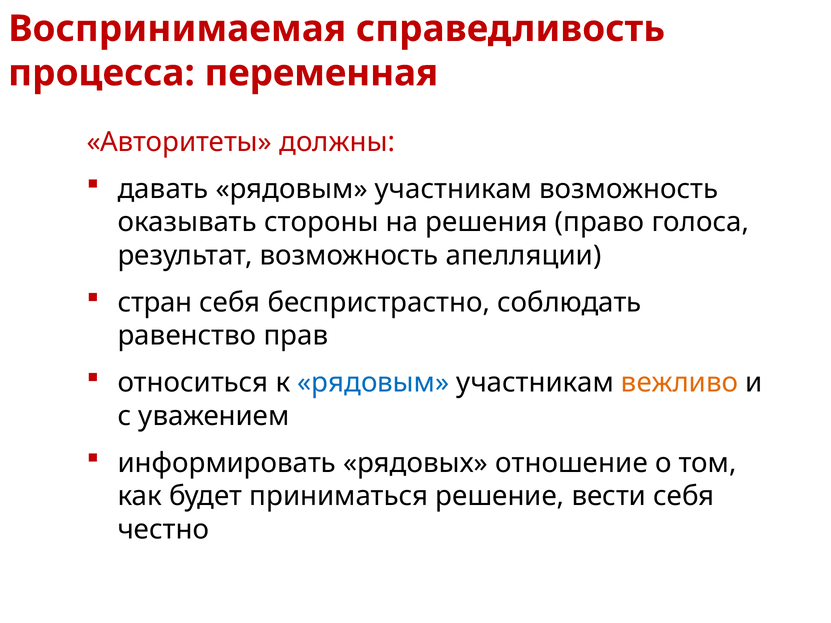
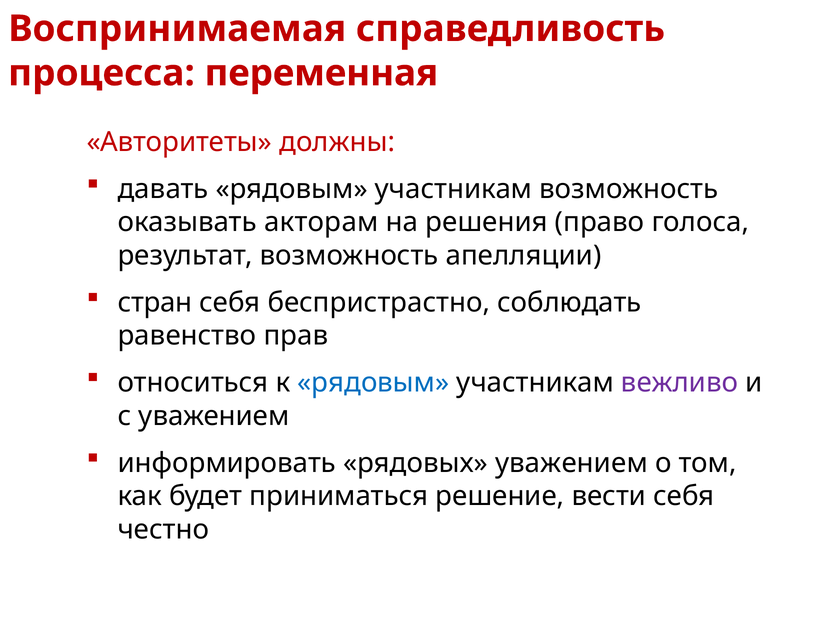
стороны: стороны -> акторам
вежливо colour: orange -> purple
рядовых отношение: отношение -> уважением
